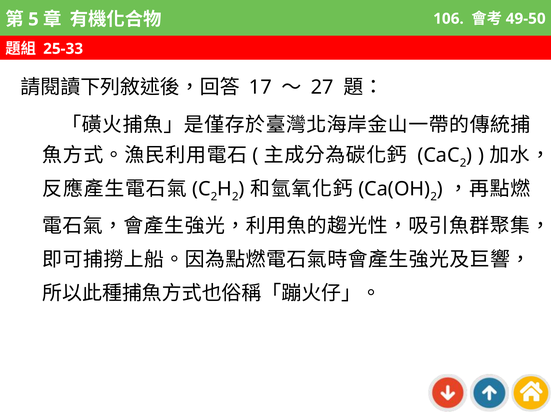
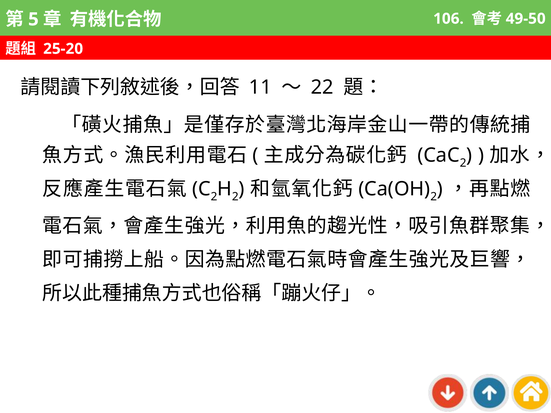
25-33: 25-33 -> 25-20
17: 17 -> 11
27: 27 -> 22
